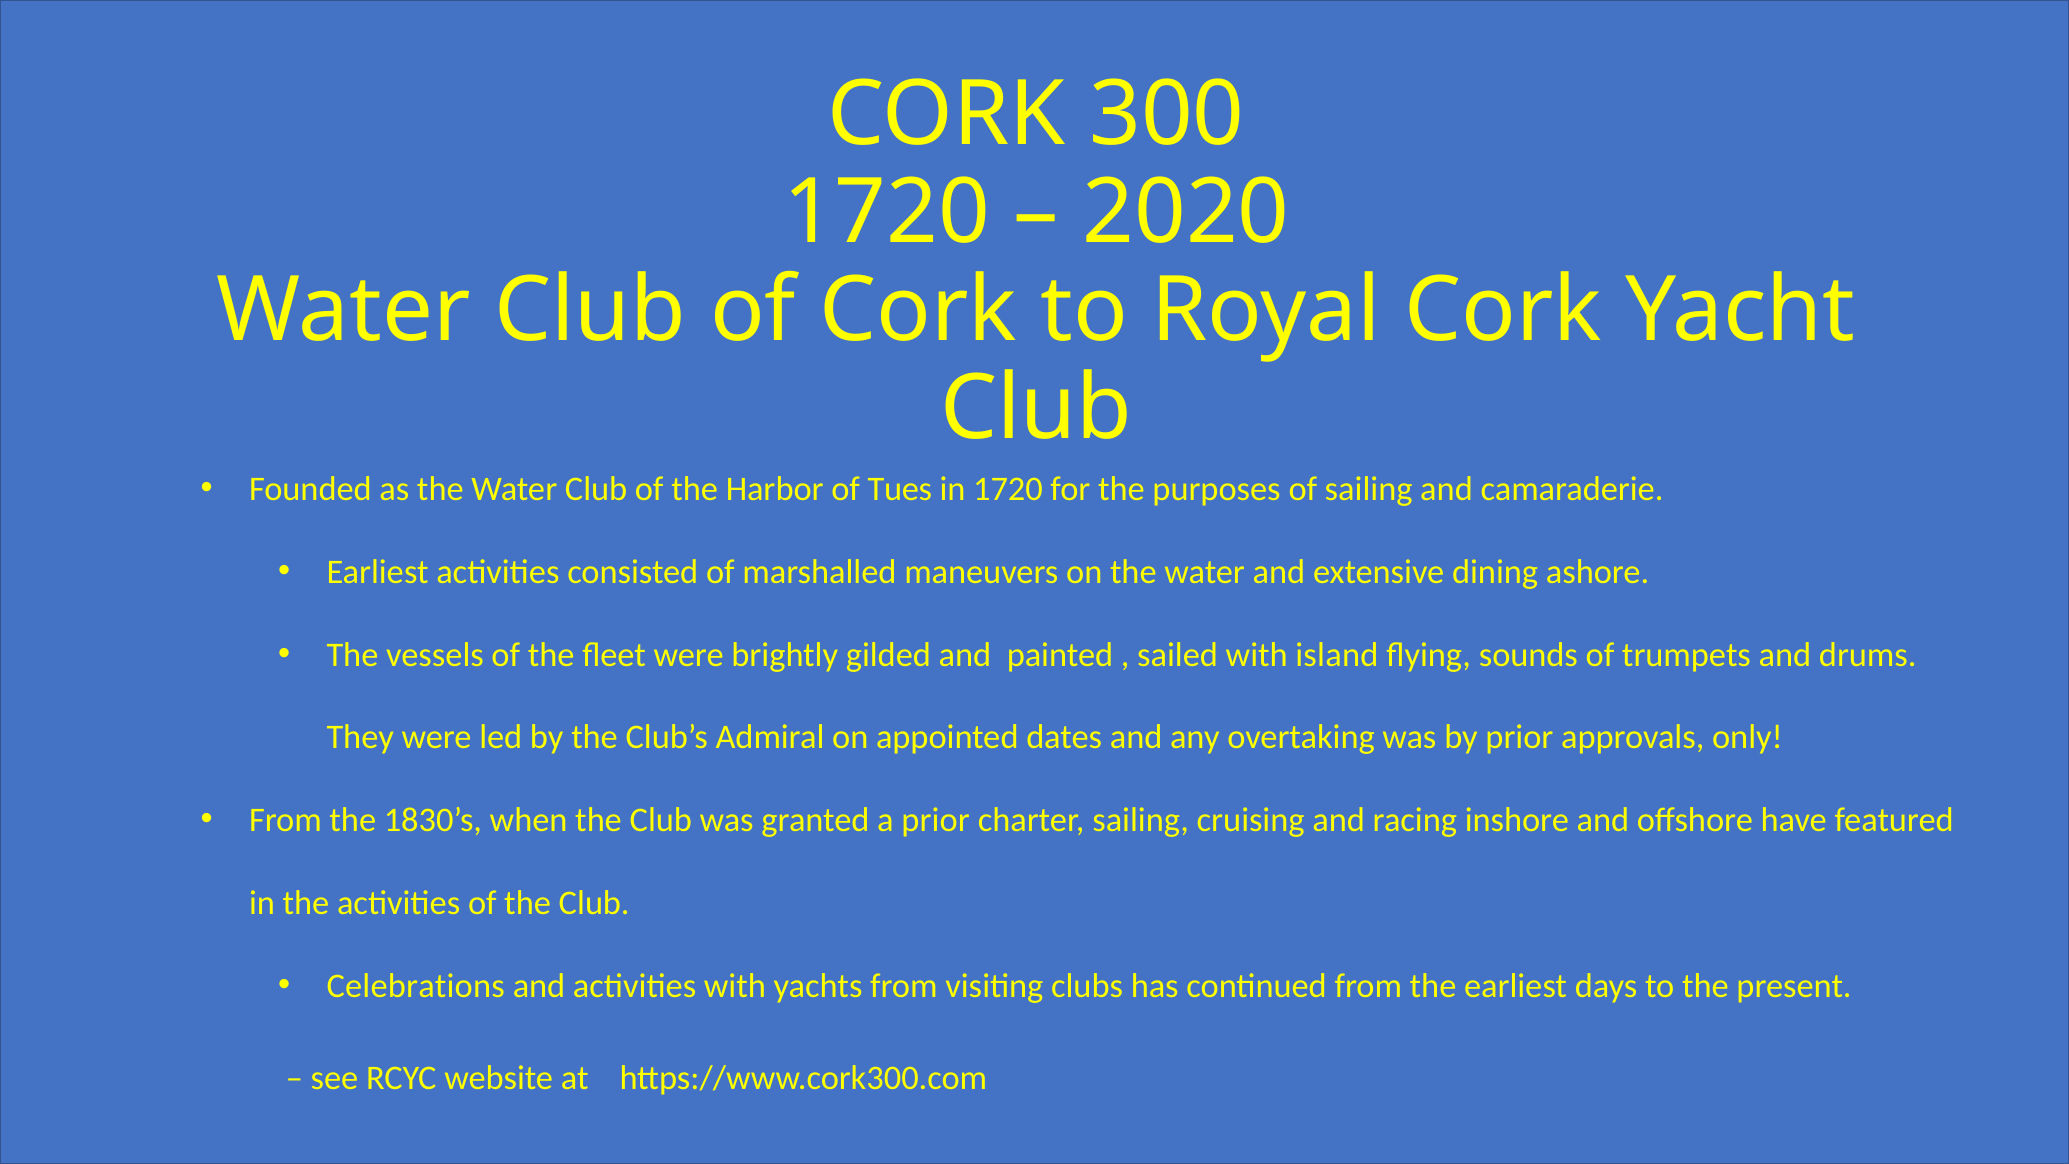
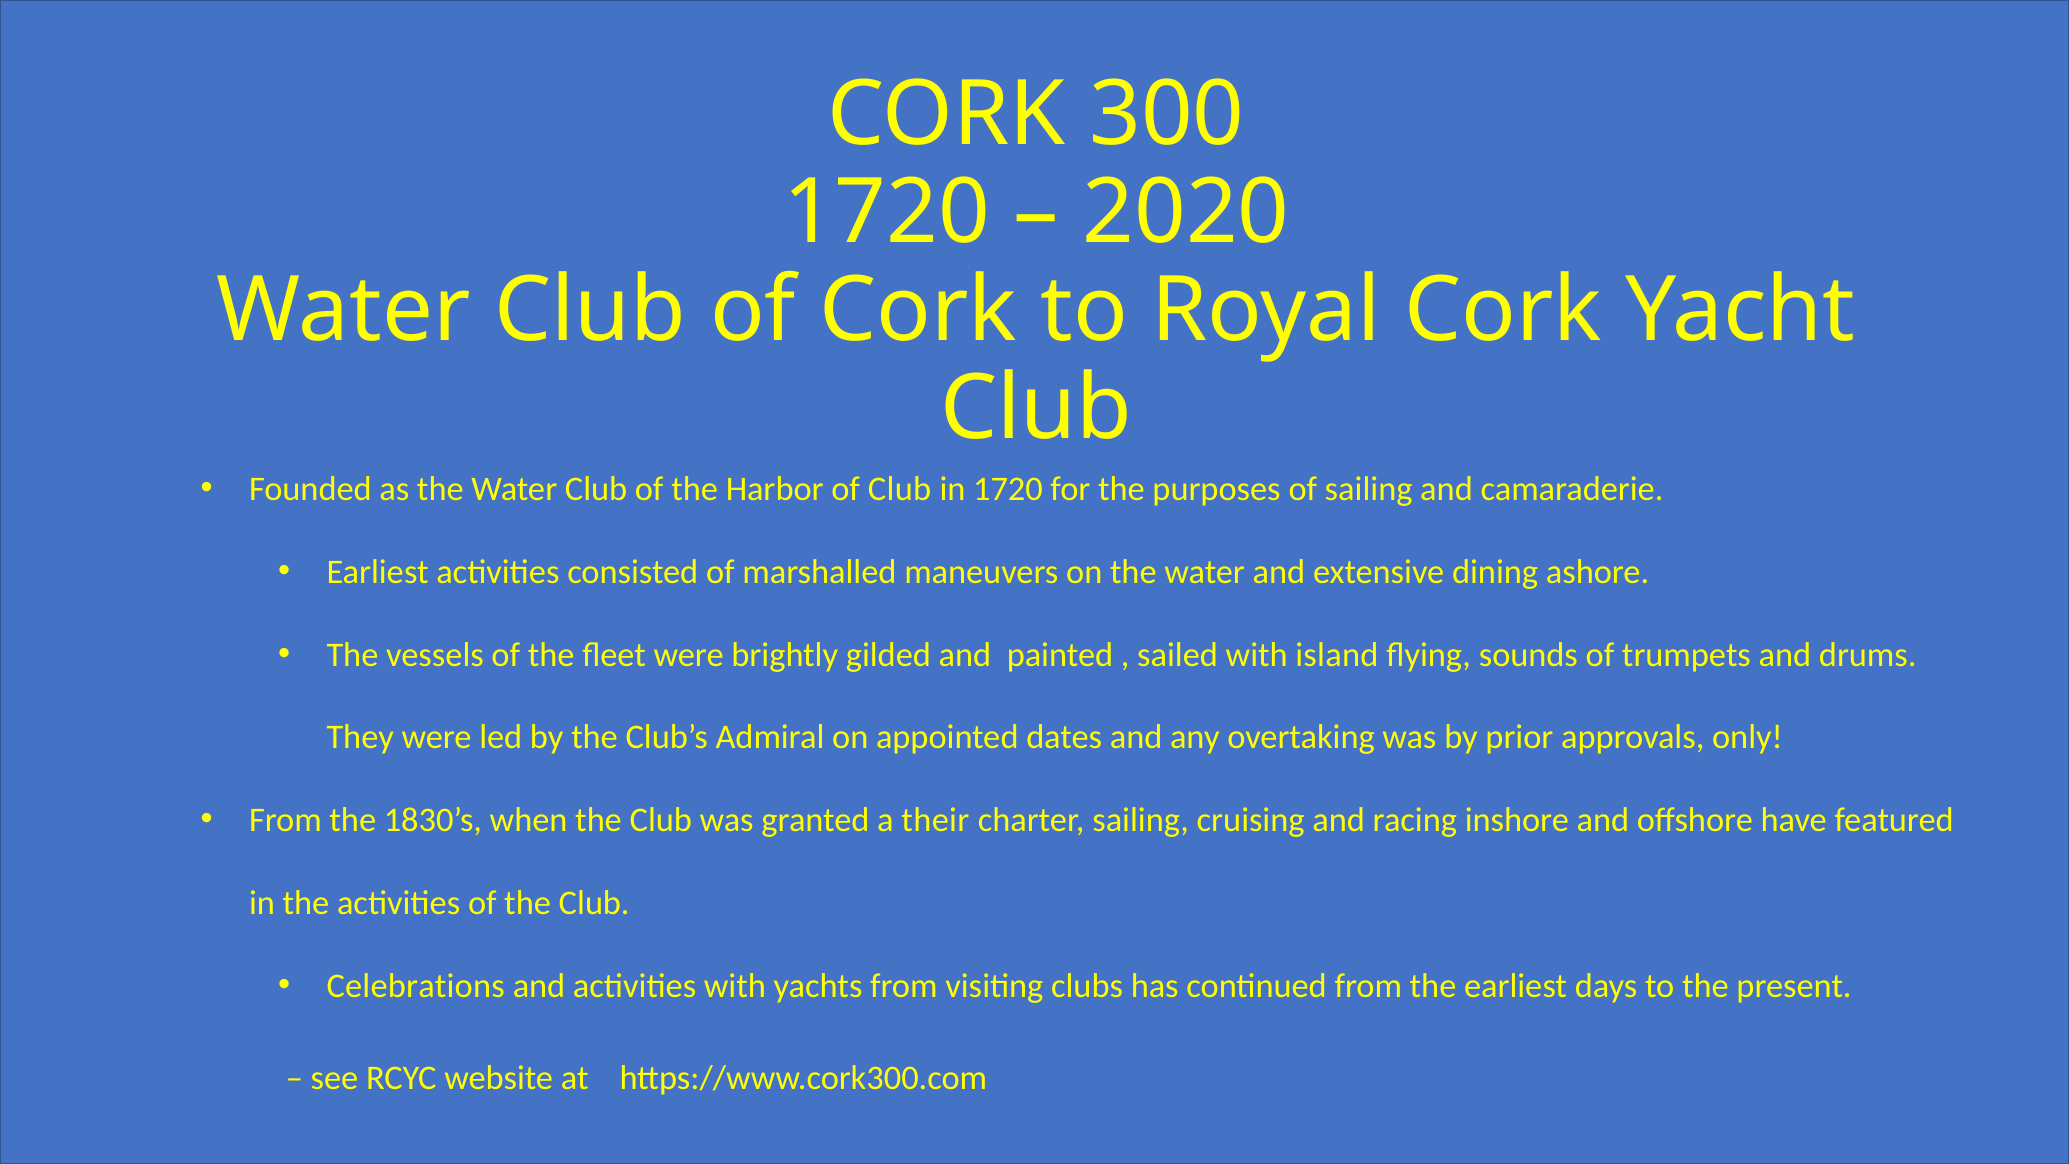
of Tues: Tues -> Club
a prior: prior -> their
